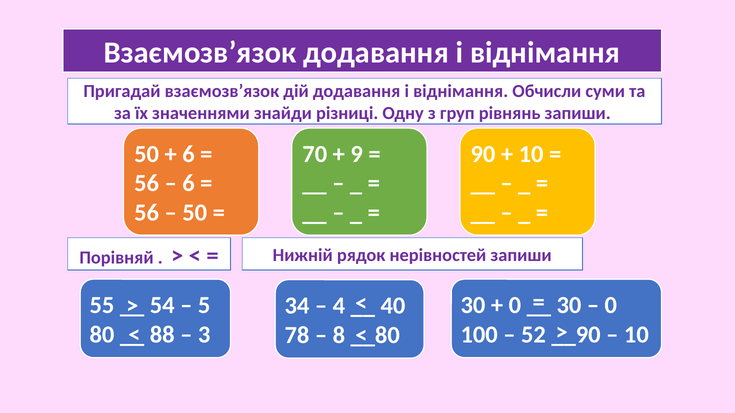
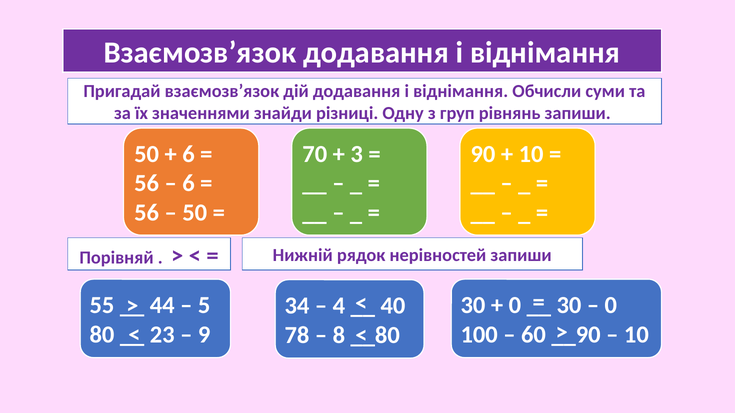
9: 9 -> 3
54: 54 -> 44
88: 88 -> 23
3: 3 -> 9
52: 52 -> 60
